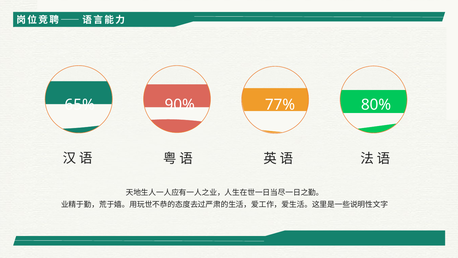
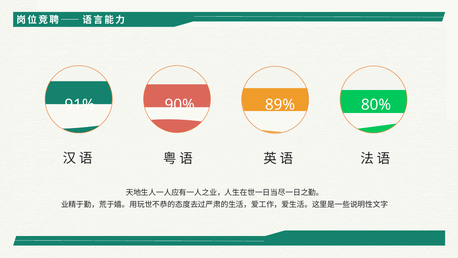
65%: 65% -> 91%
77%: 77% -> 89%
